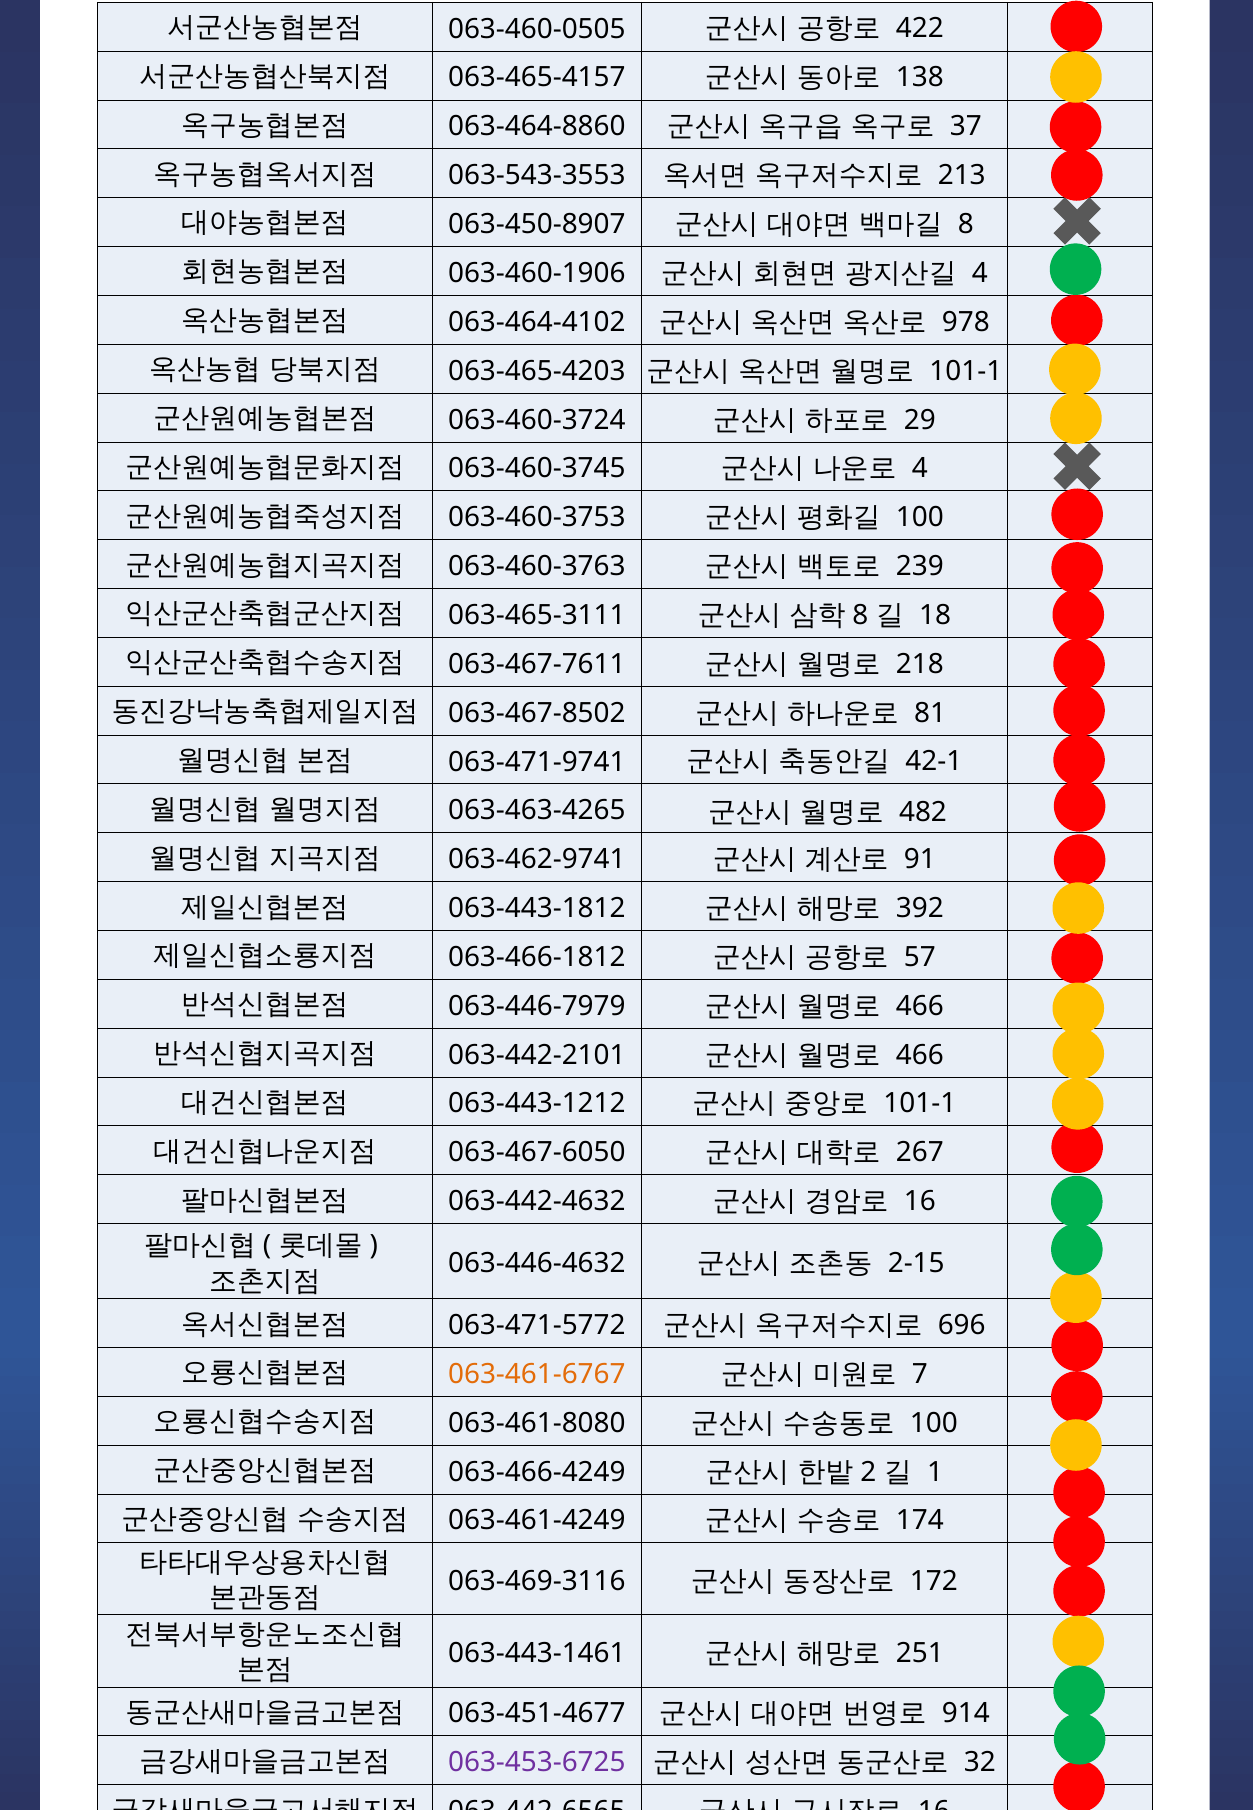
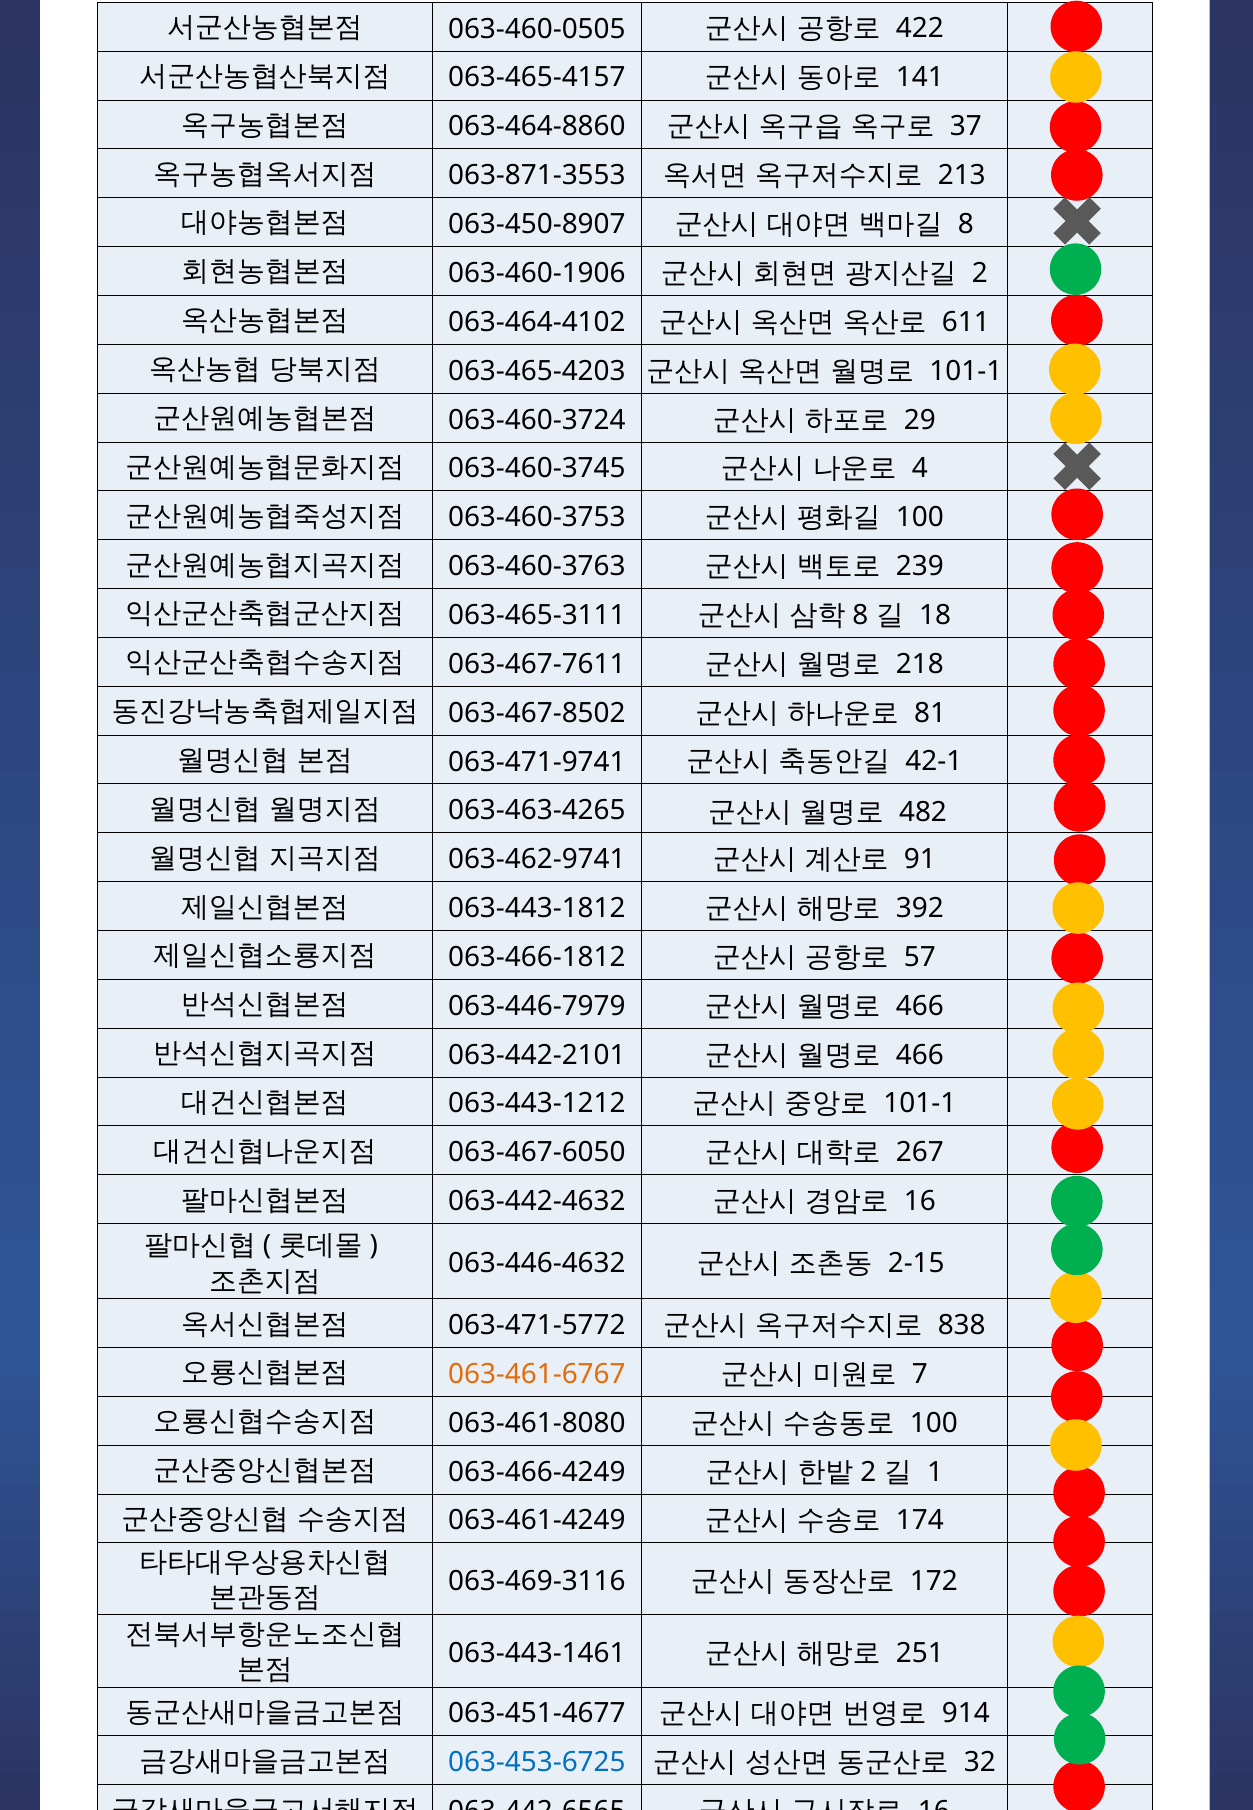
138: 138 -> 141
063-543-3553: 063-543-3553 -> 063-871-3553
4 at (980, 273): 4 -> 2
978: 978 -> 611
696: 696 -> 838
063-453-6725 colour: purple -> blue
